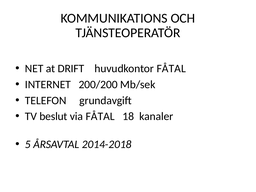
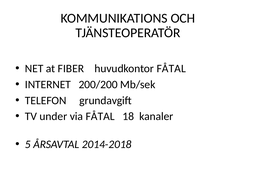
DRIFT: DRIFT -> FIBER
beslut: beslut -> under
